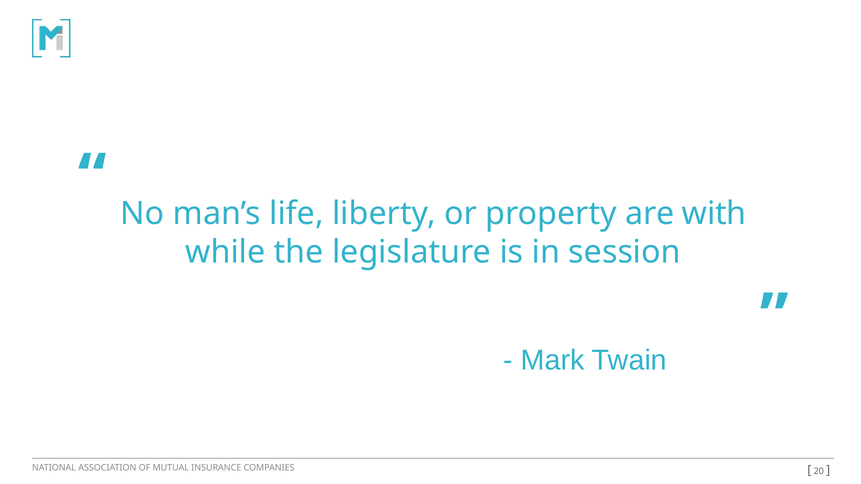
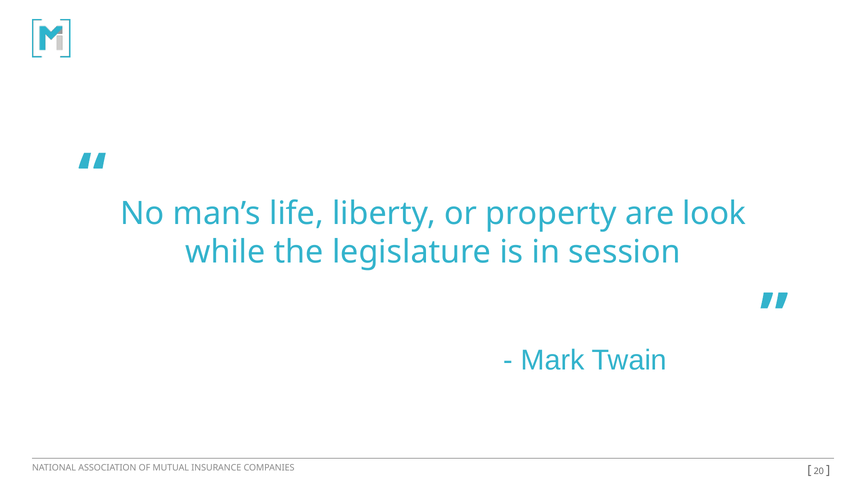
with: with -> look
